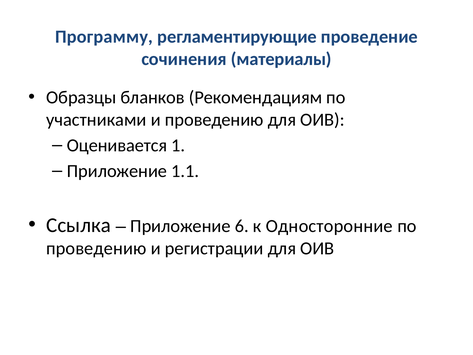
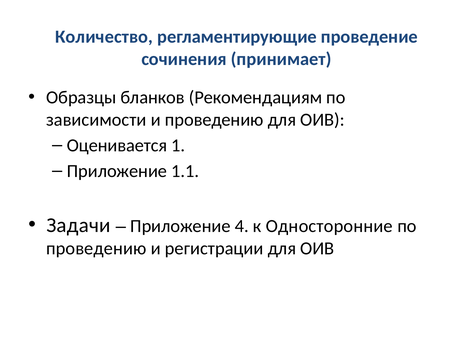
Программу: Программу -> Количество
материалы: материалы -> принимает
участниками: участниками -> зависимости
Ссылка: Ссылка -> Задачи
6: 6 -> 4
